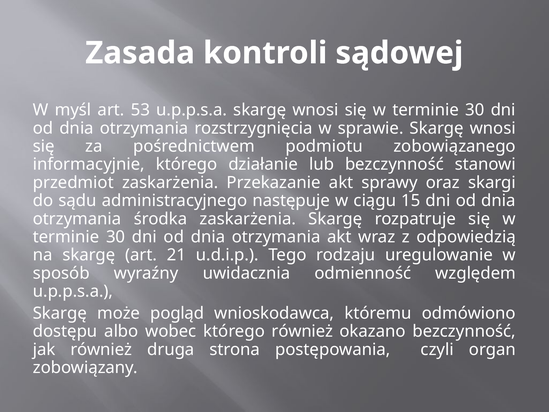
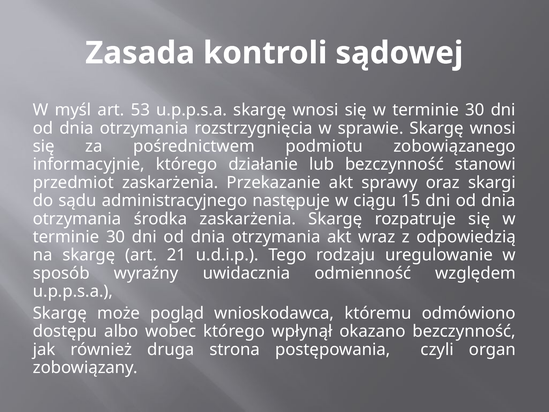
którego również: również -> wpłynął
